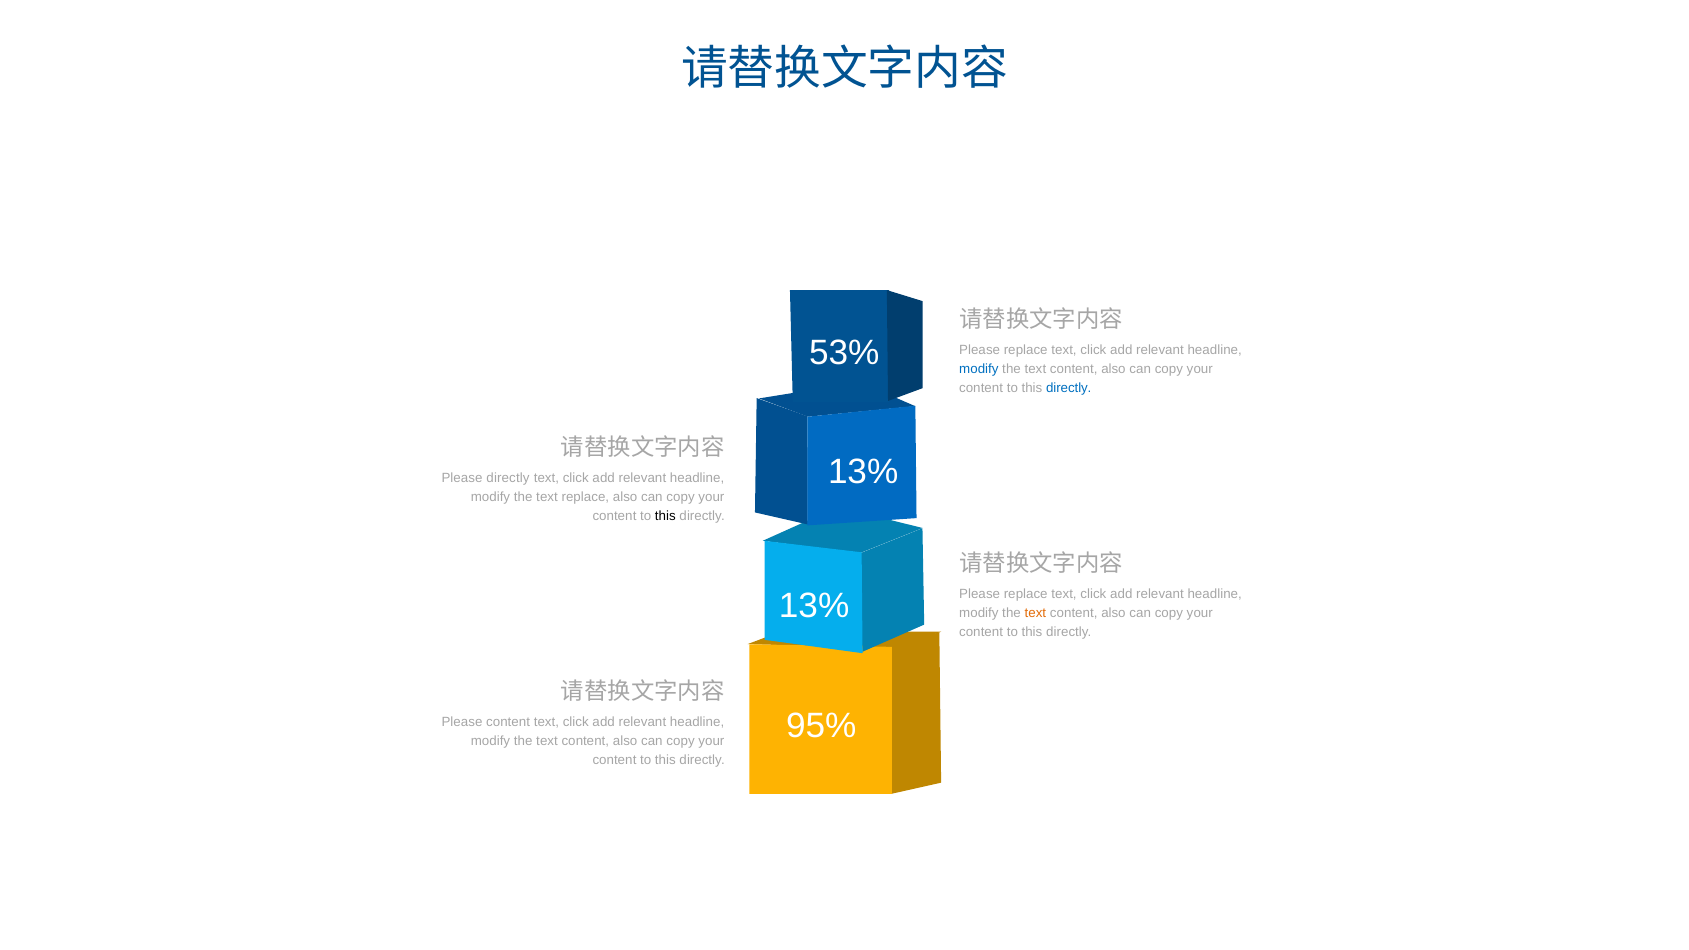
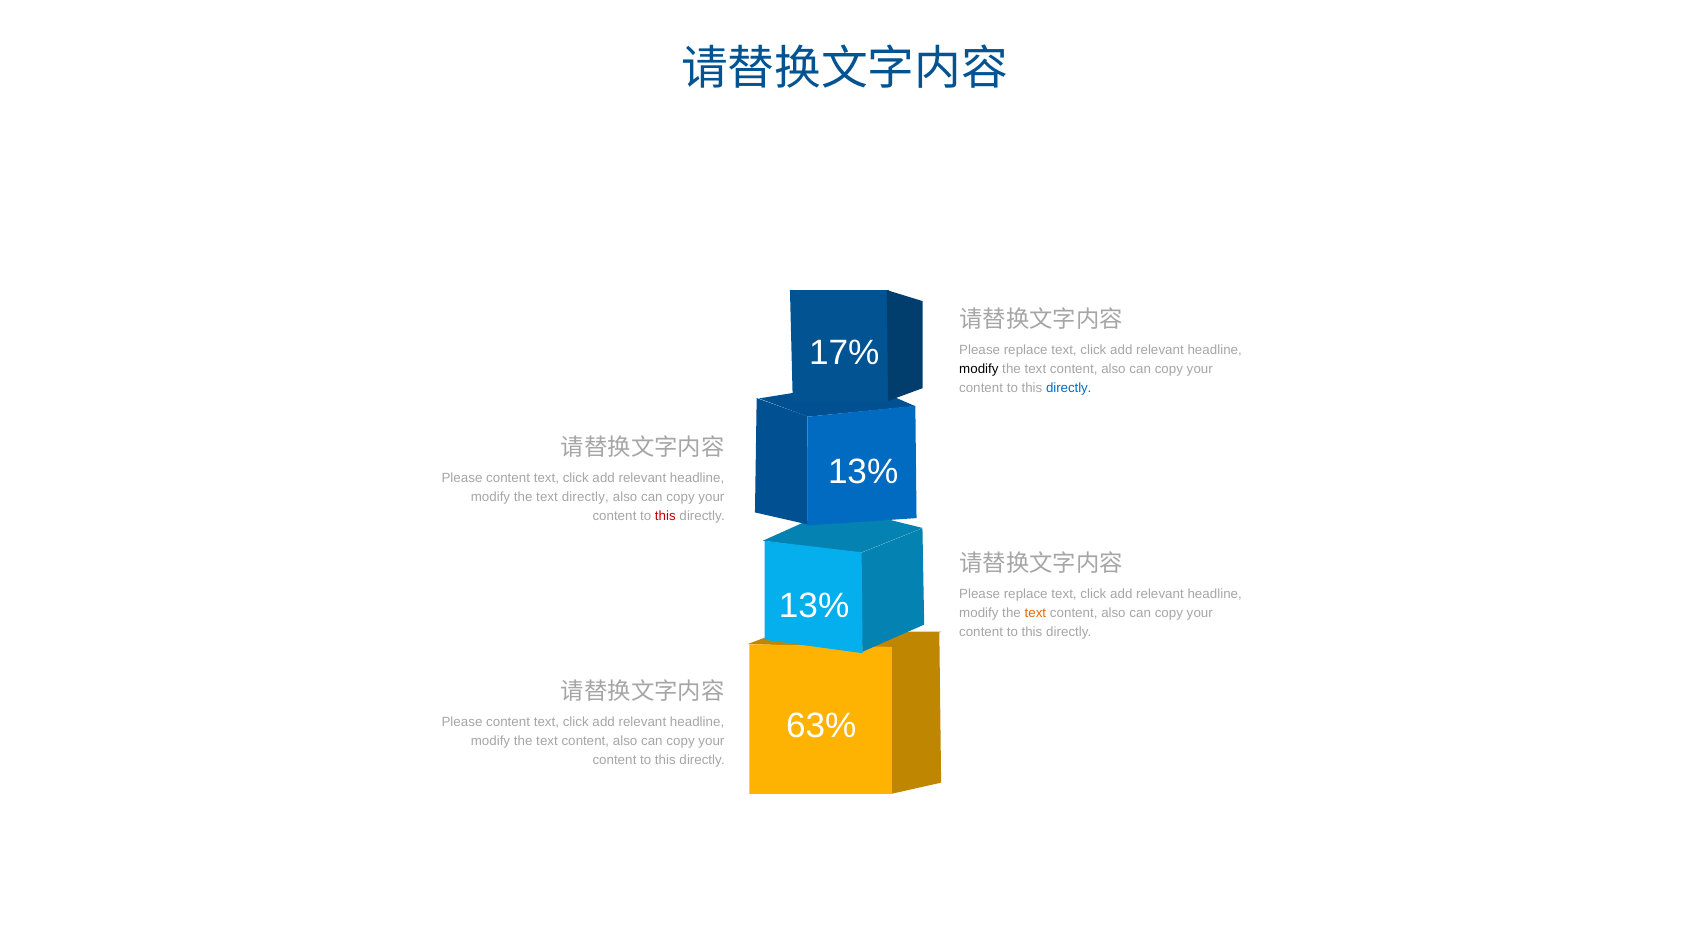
53%: 53% -> 17%
modify at (979, 369) colour: blue -> black
directly at (508, 478): directly -> content
text replace: replace -> directly
this at (665, 516) colour: black -> red
95%: 95% -> 63%
